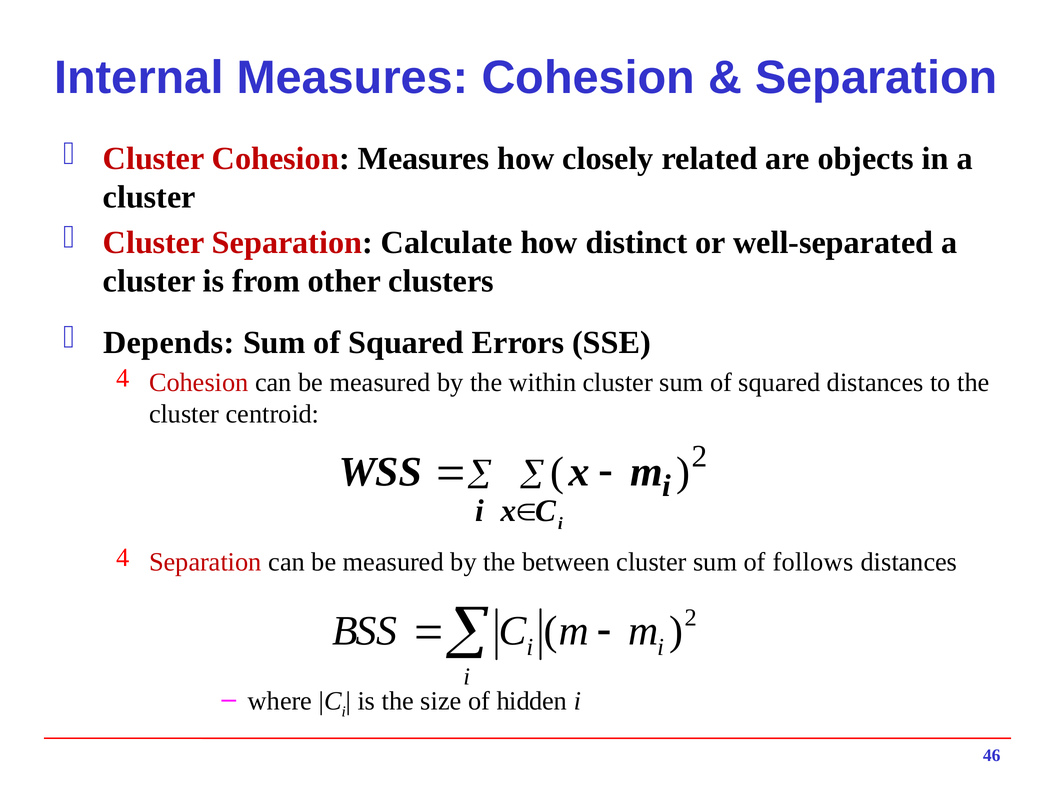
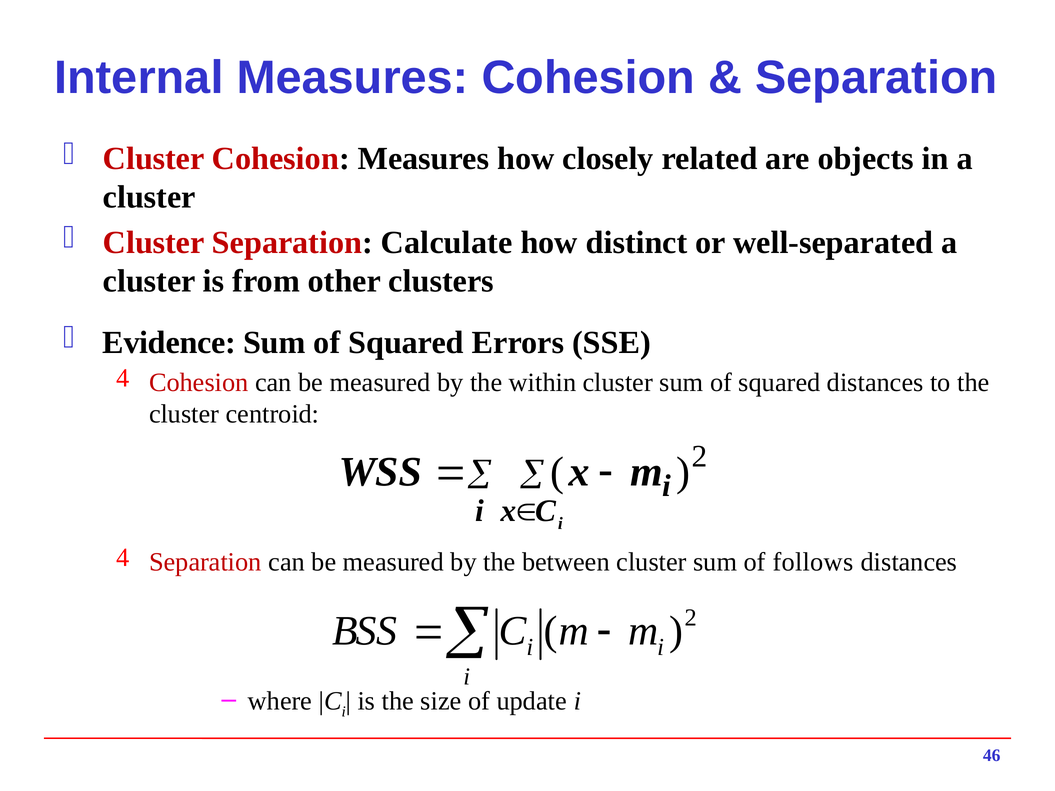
Depends: Depends -> Evidence
hidden: hidden -> update
